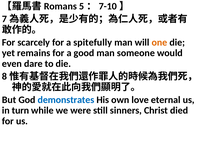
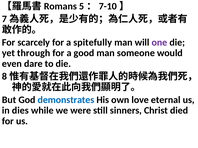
one colour: orange -> purple
remains: remains -> through
turn: turn -> dies
